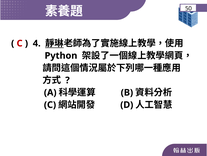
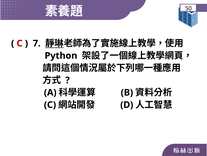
4: 4 -> 7
